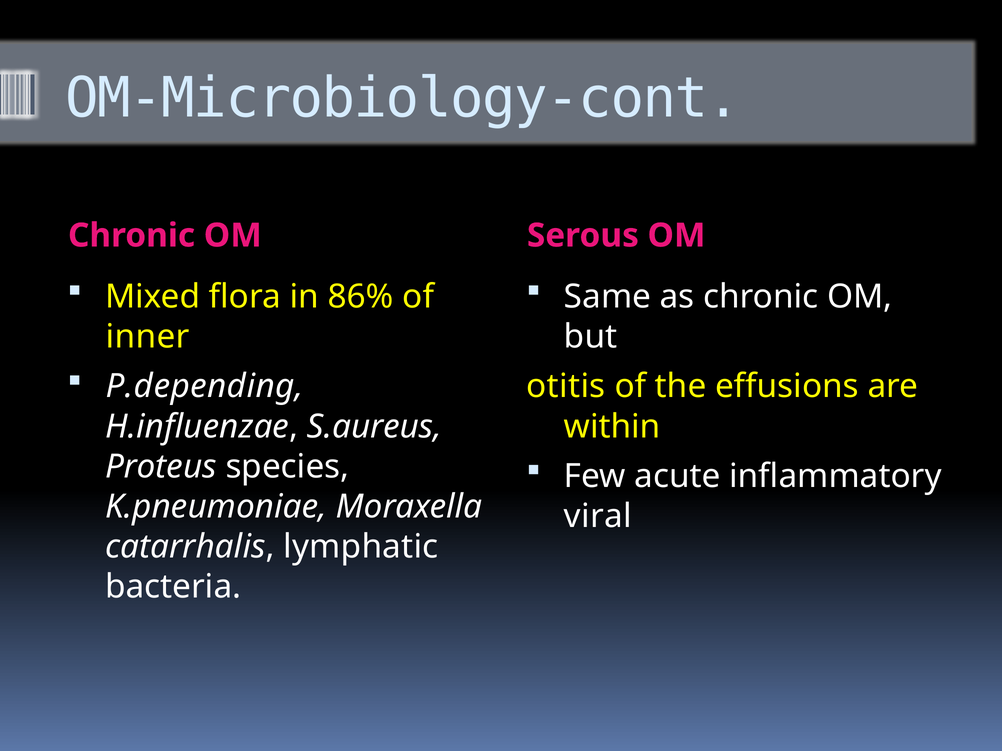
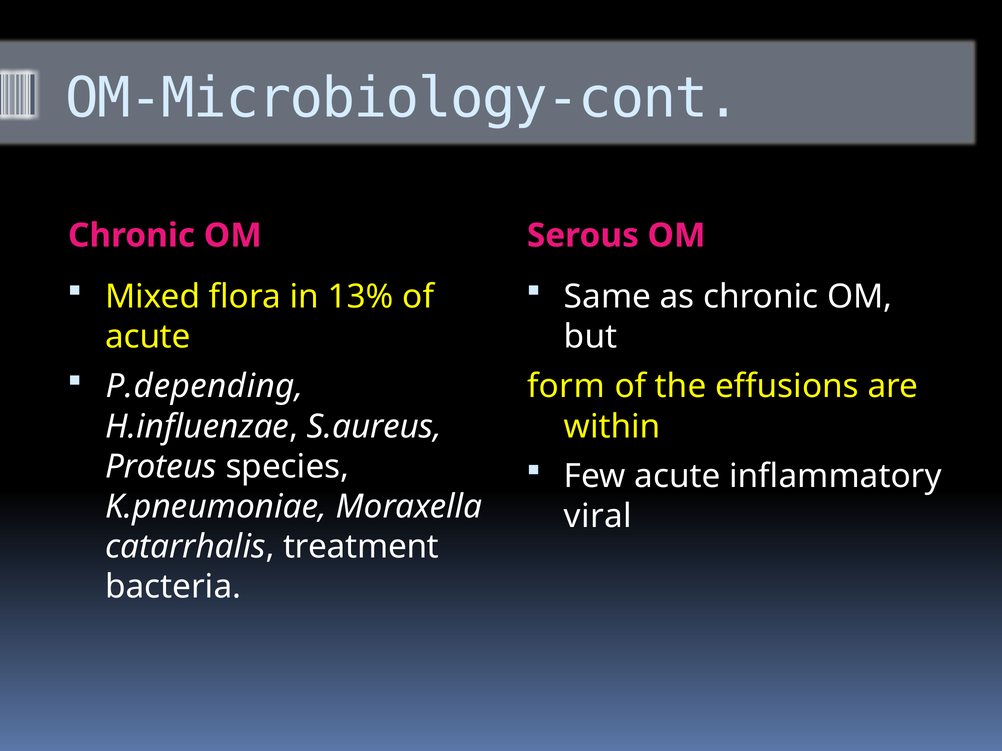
86%: 86% -> 13%
inner at (148, 337): inner -> acute
otitis: otitis -> form
lymphatic: lymphatic -> treatment
